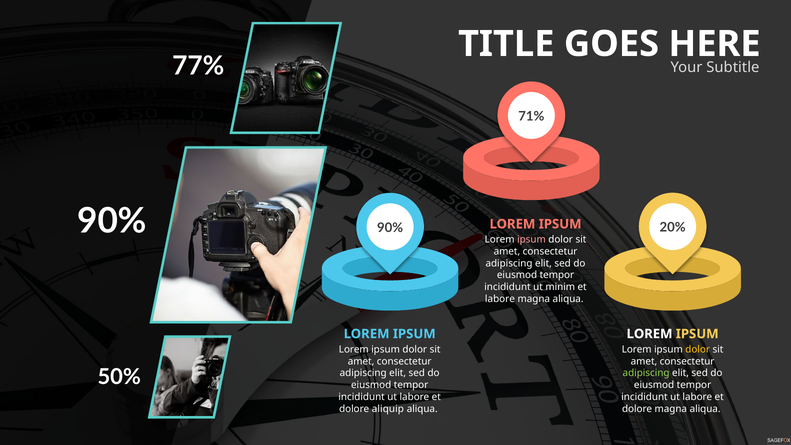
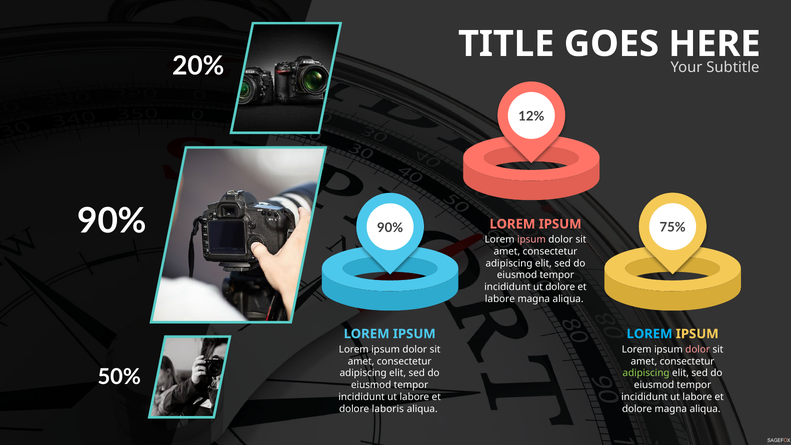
77%: 77% -> 20%
71%: 71% -> 12%
20%: 20% -> 75%
ut minim: minim -> dolore
LOREM at (650, 334) colour: white -> light blue
dolor at (698, 349) colour: yellow -> pink
aliquip: aliquip -> laboris
